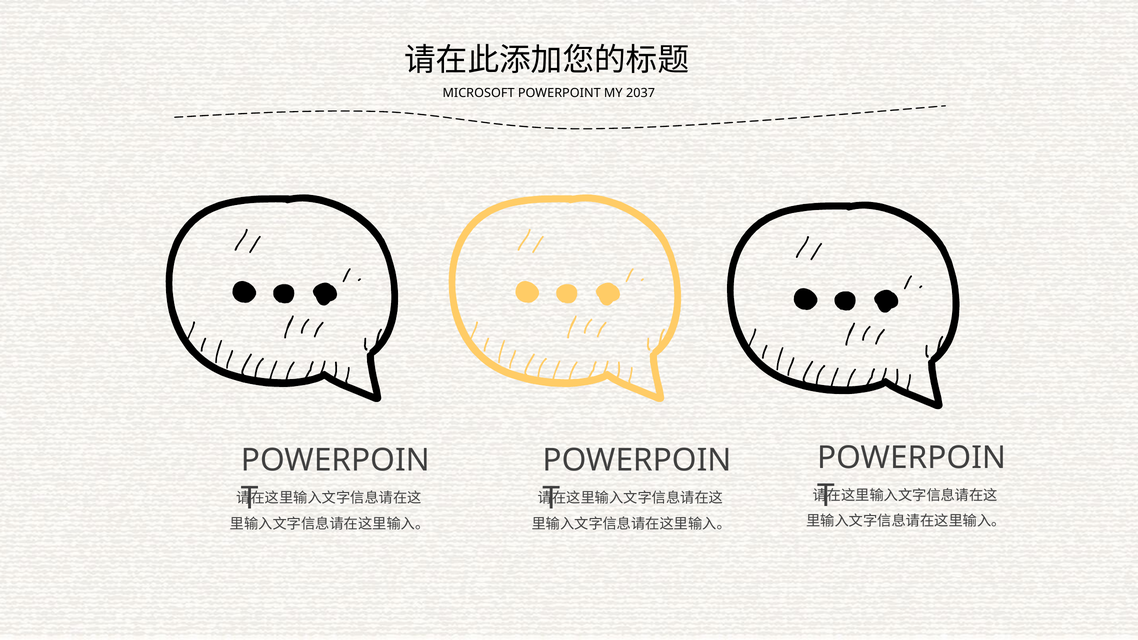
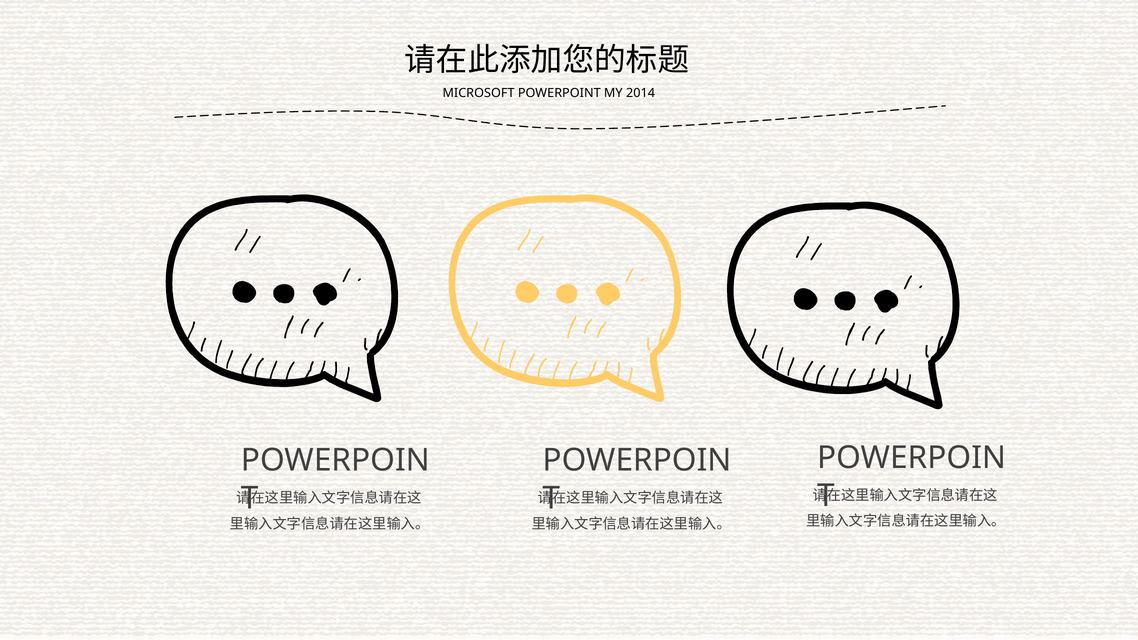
2037: 2037 -> 2014
